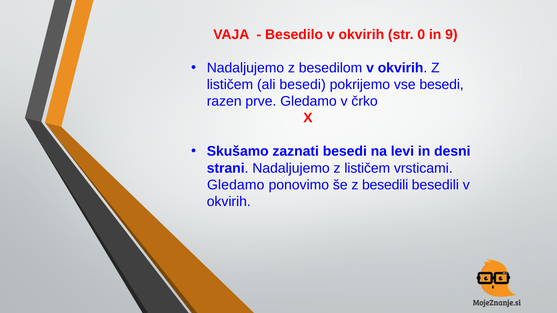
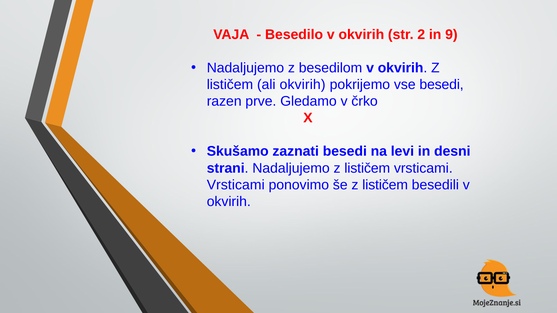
0: 0 -> 2
ali besedi: besedi -> okvirih
Gledamo at (236, 185): Gledamo -> Vrsticami
še z besedili: besedili -> lističem
